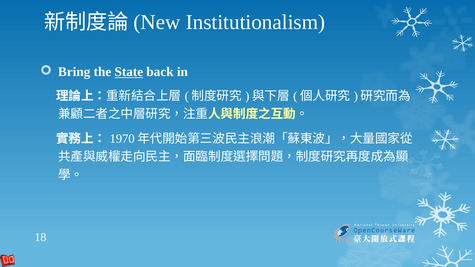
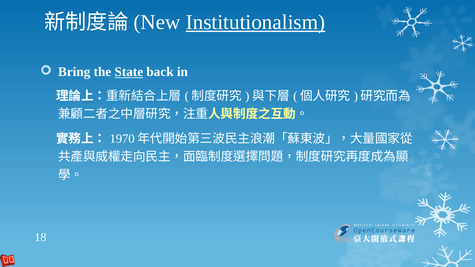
Institutionalism underline: none -> present
